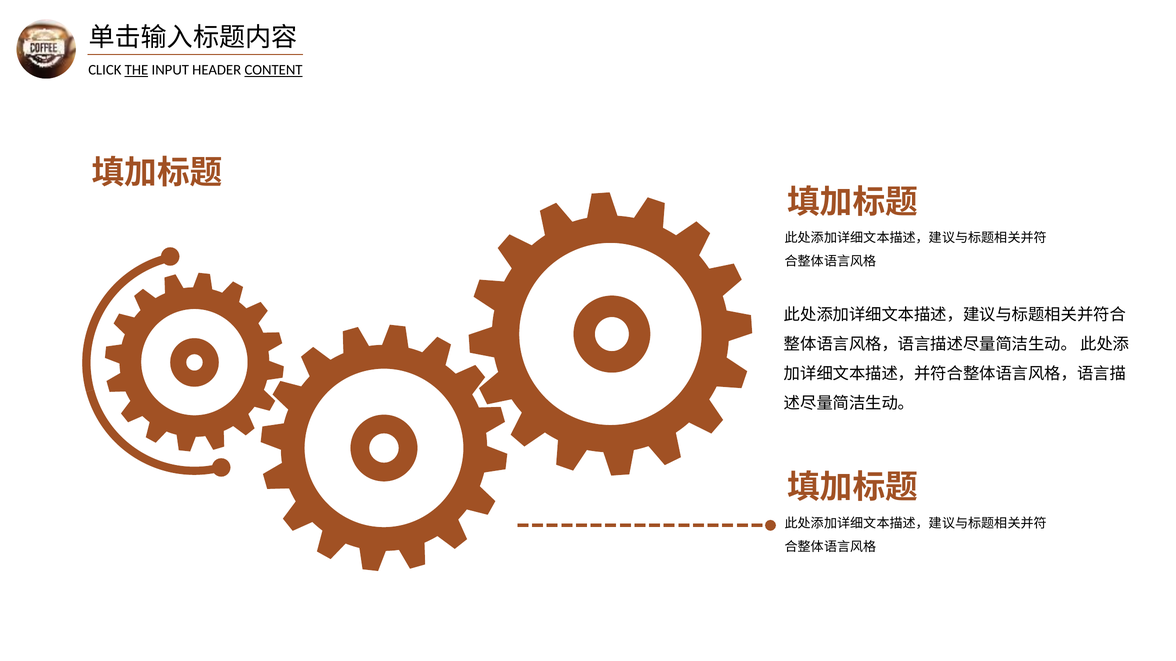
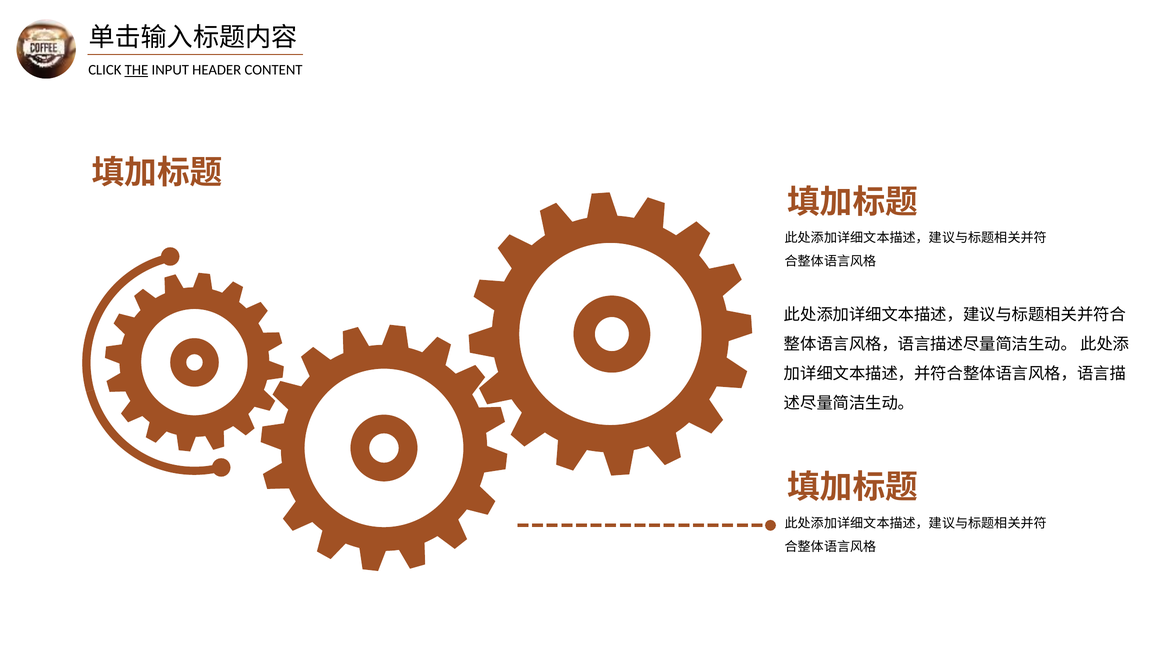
CONTENT underline: present -> none
